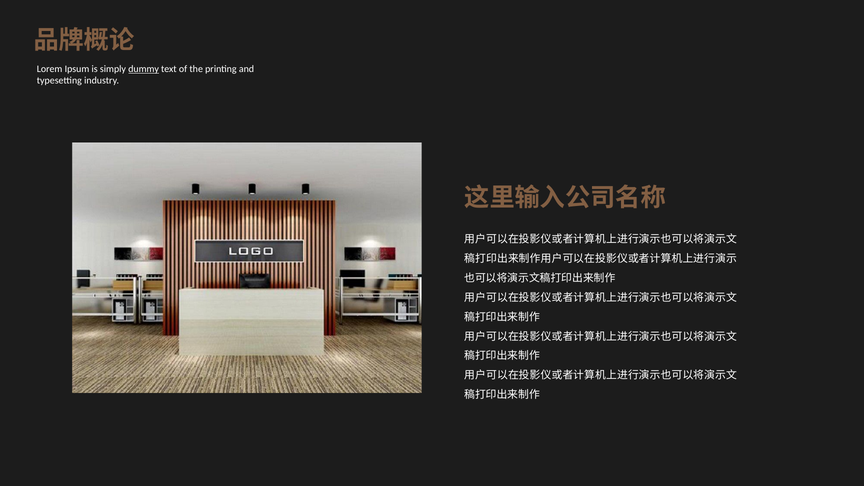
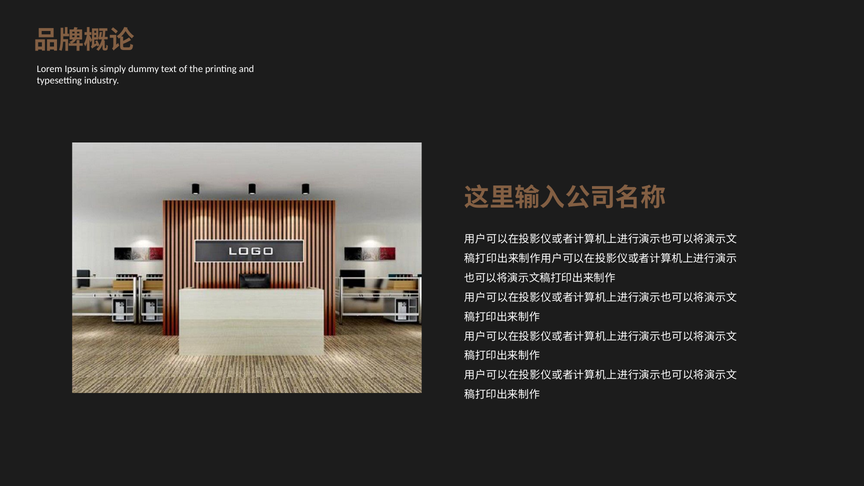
dummy underline: present -> none
